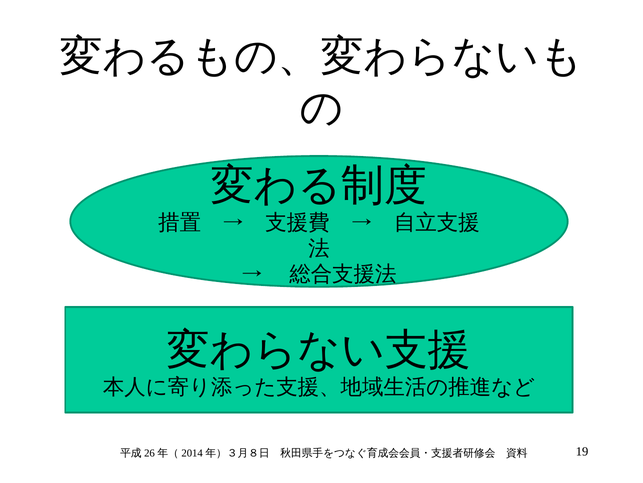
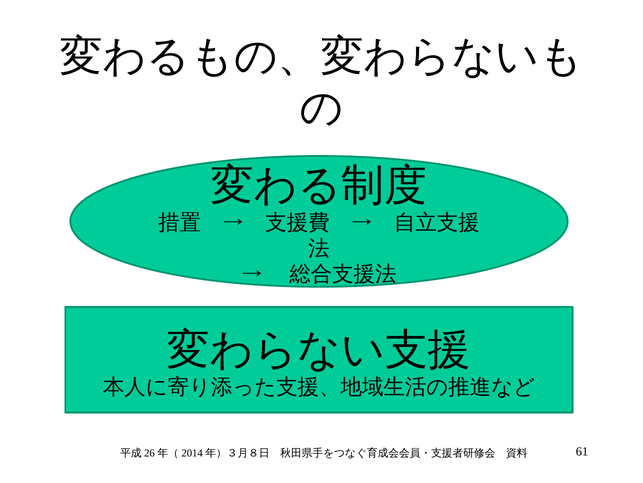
19: 19 -> 61
